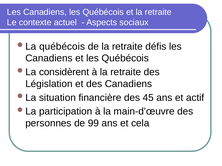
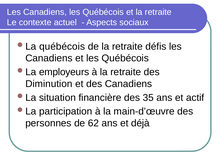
considèrent: considèrent -> employeurs
Législation: Législation -> Diminution
45: 45 -> 35
99: 99 -> 62
cela: cela -> déjà
